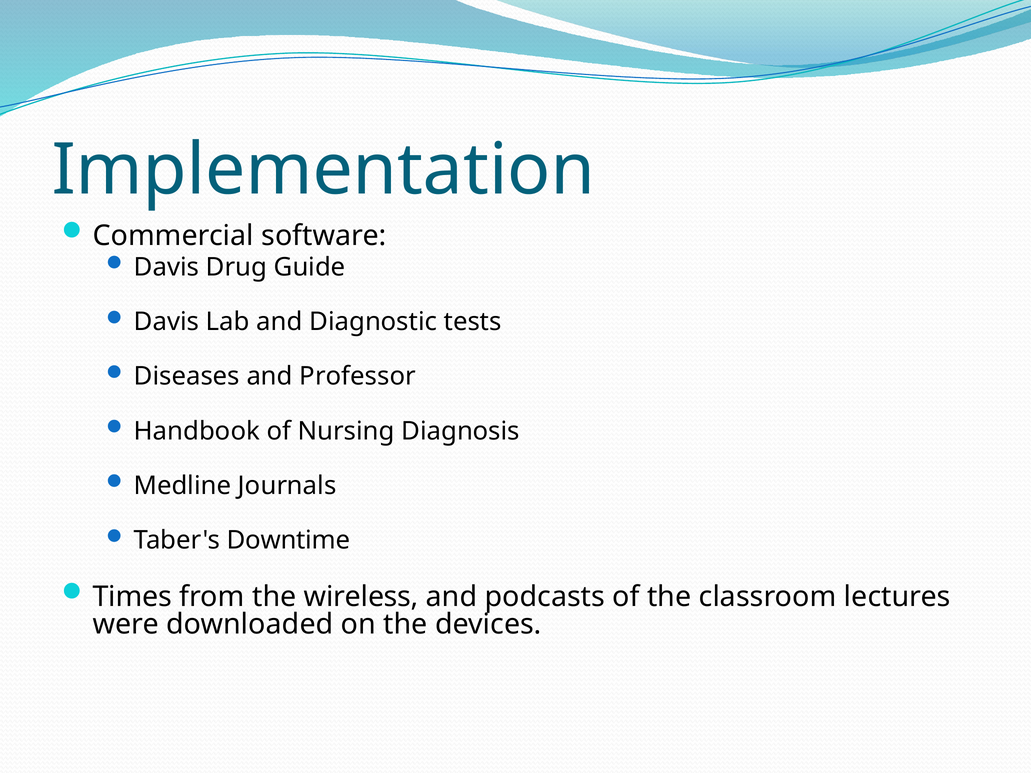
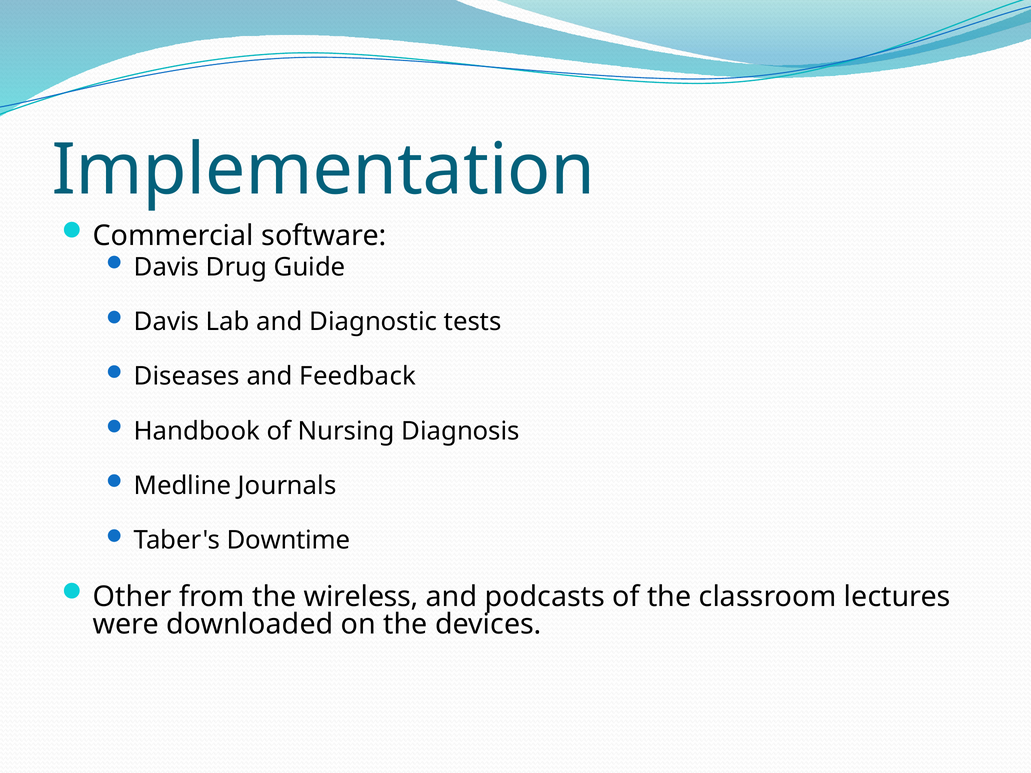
Professor: Professor -> Feedback
Times: Times -> Other
